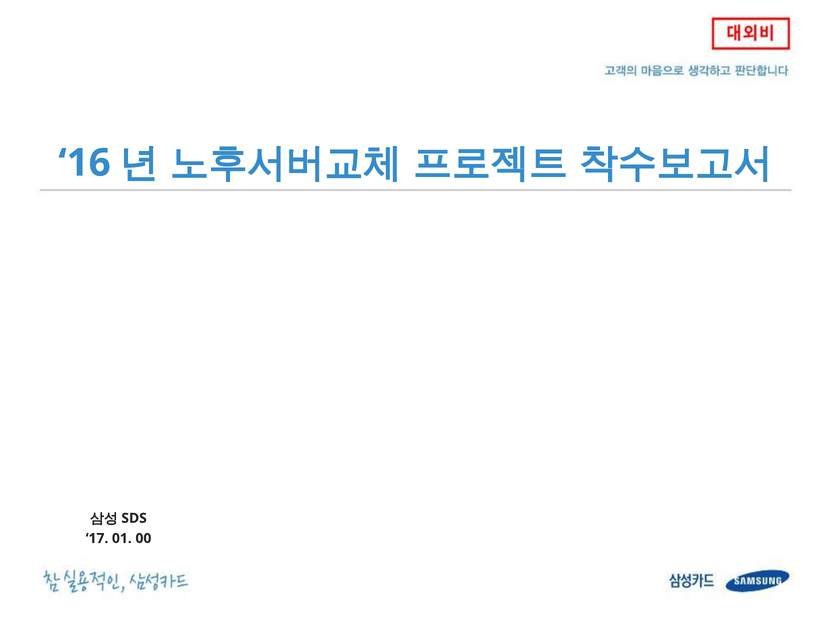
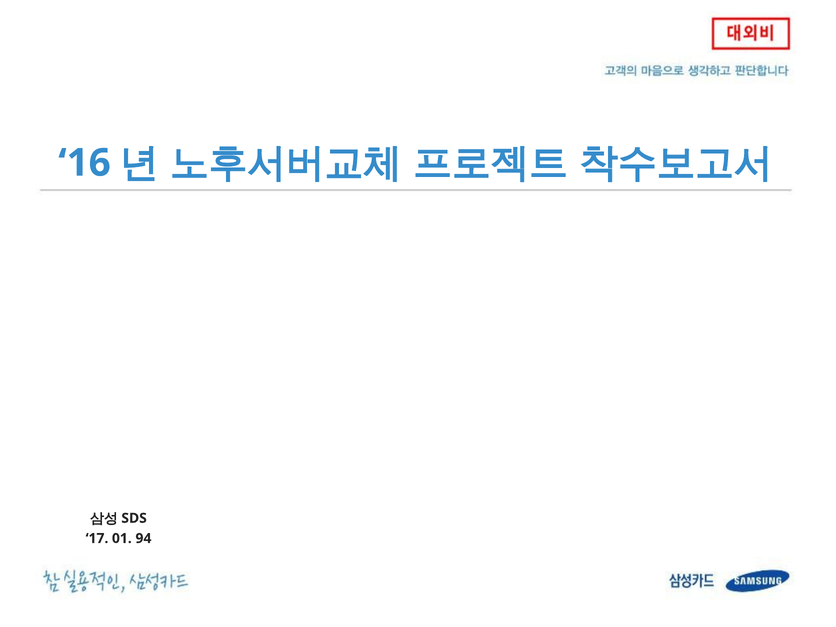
00: 00 -> 94
